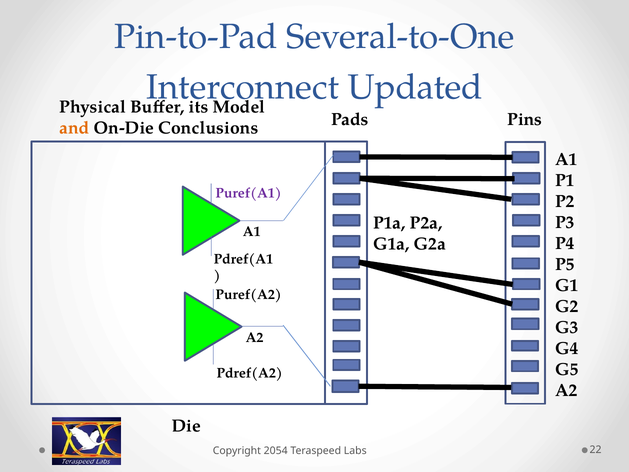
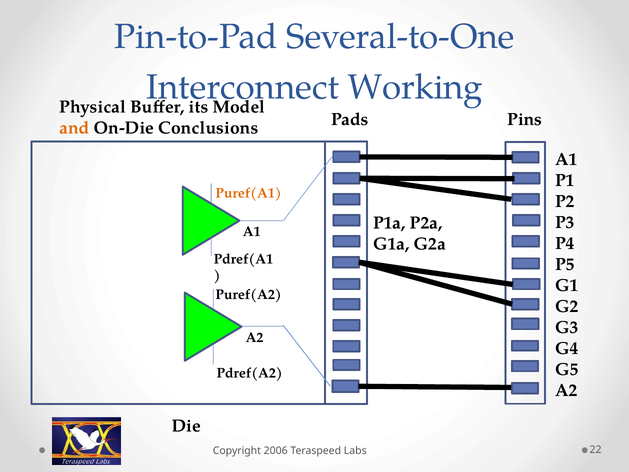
Updated: Updated -> Working
Puref(A1 colour: purple -> orange
2054: 2054 -> 2006
